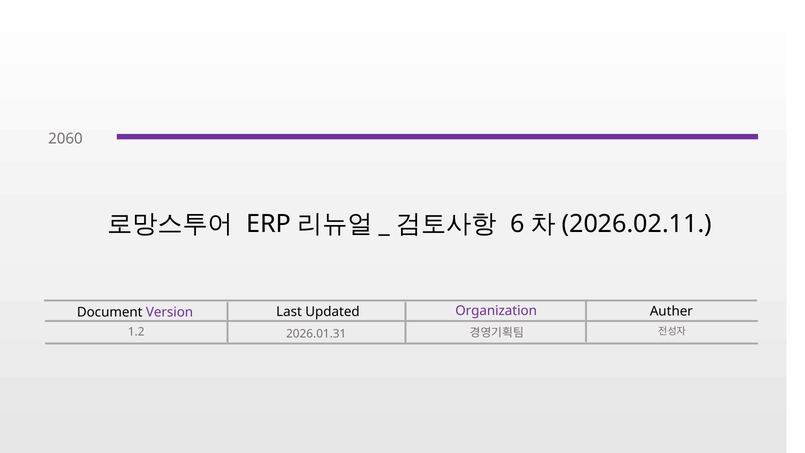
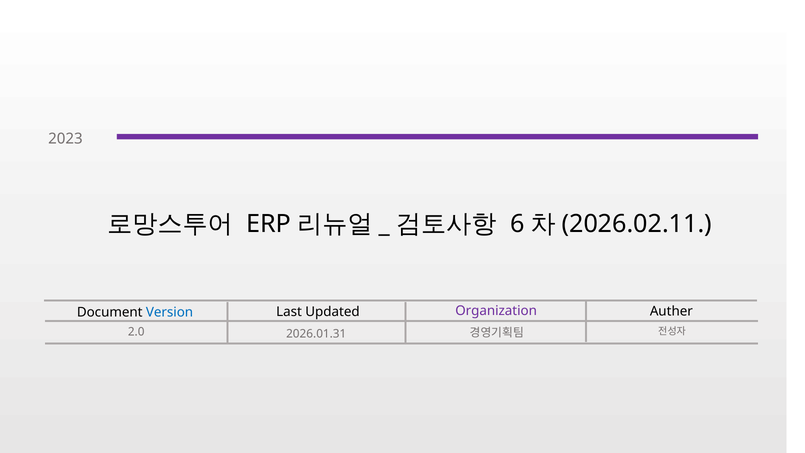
2060: 2060 -> 2023
Version colour: purple -> blue
1.2: 1.2 -> 2.0
